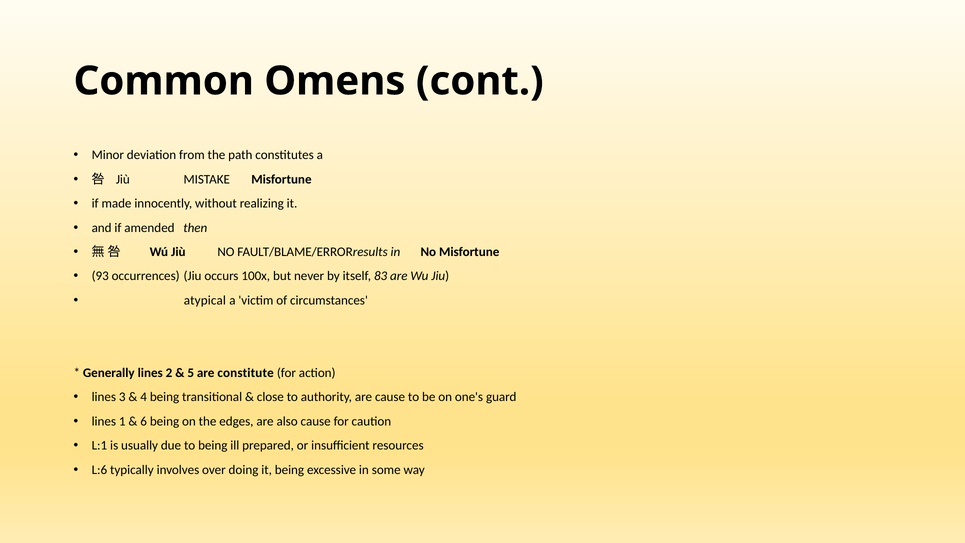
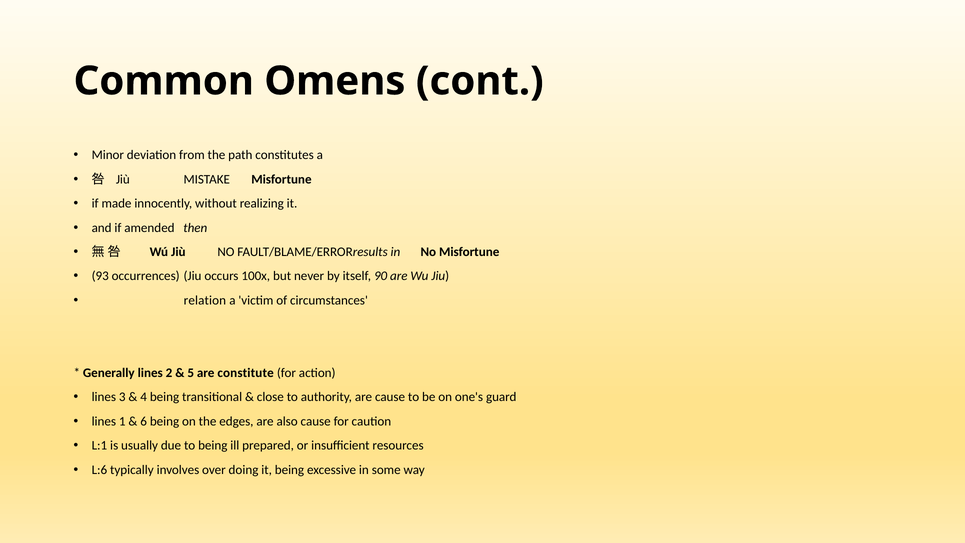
83: 83 -> 90
atypical: atypical -> relation
